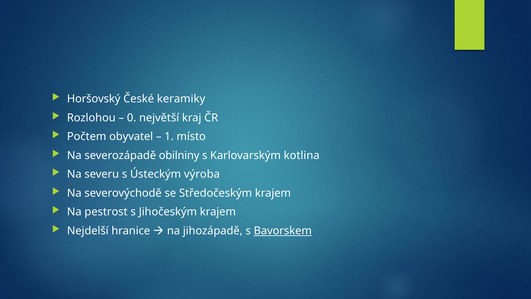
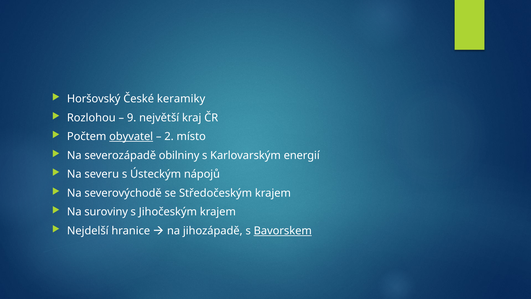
0: 0 -> 9
obyvatel underline: none -> present
1: 1 -> 2
kotlina: kotlina -> energií
výroba: výroba -> nápojů
pestrost: pestrost -> suroviny
